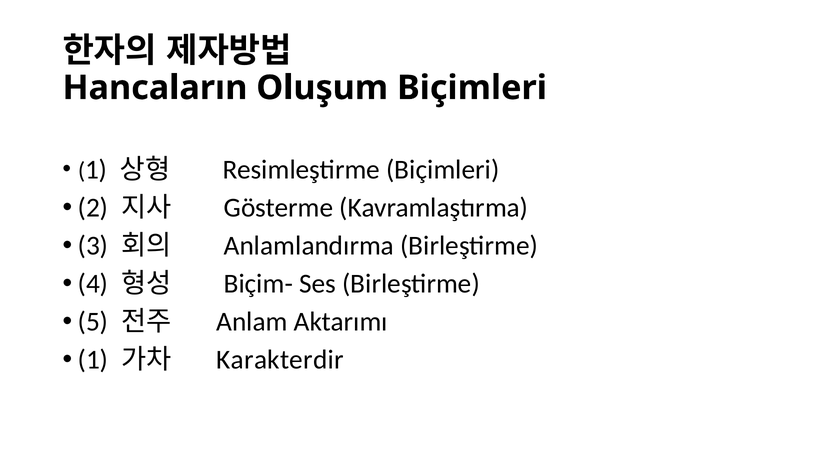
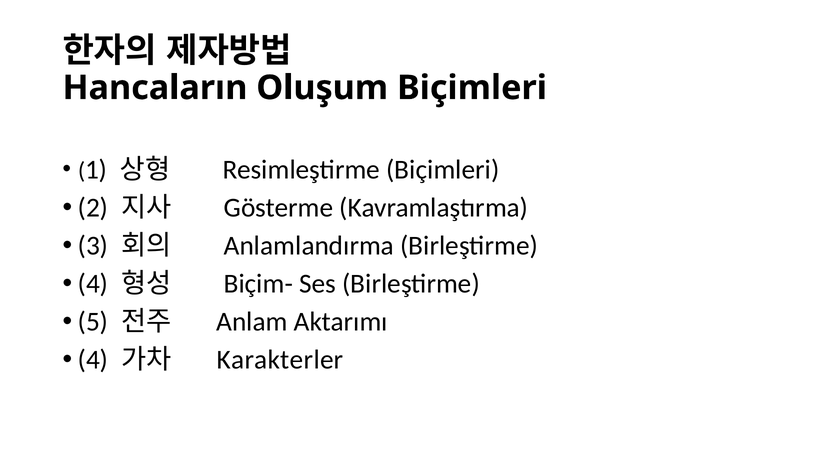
1 at (93, 360): 1 -> 4
Karakterdir: Karakterdir -> Karakterler
